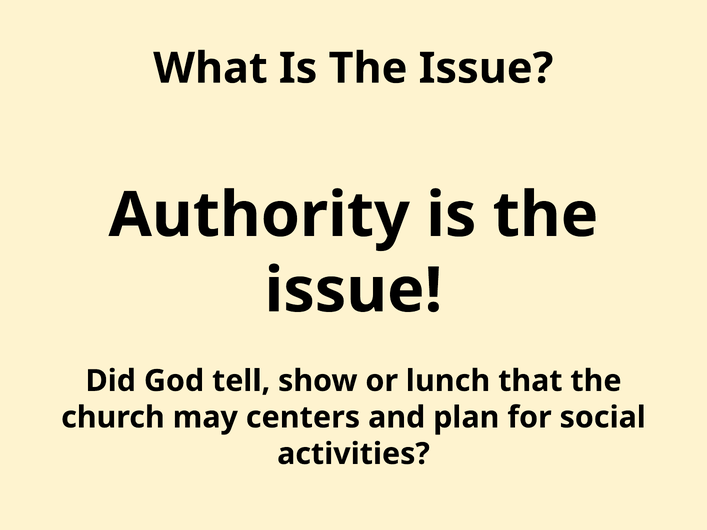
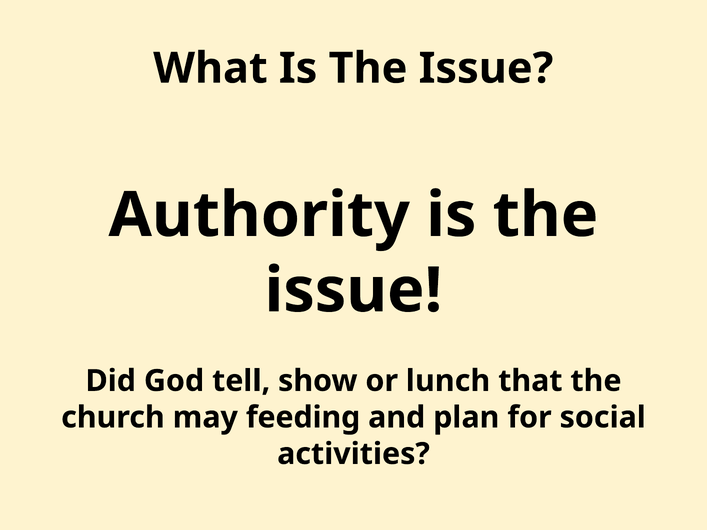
centers: centers -> feeding
